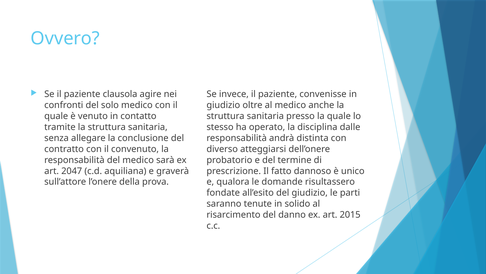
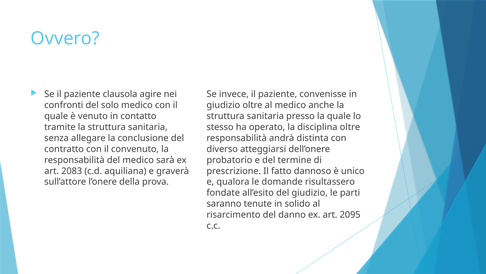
disciplina dalle: dalle -> oltre
2047: 2047 -> 2083
2015: 2015 -> 2095
